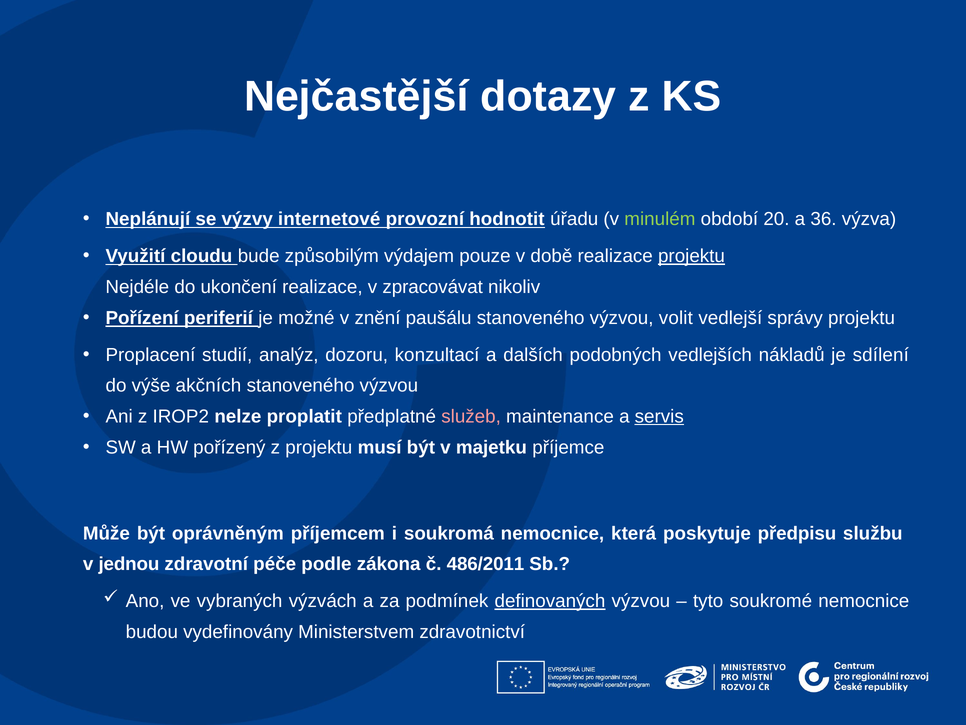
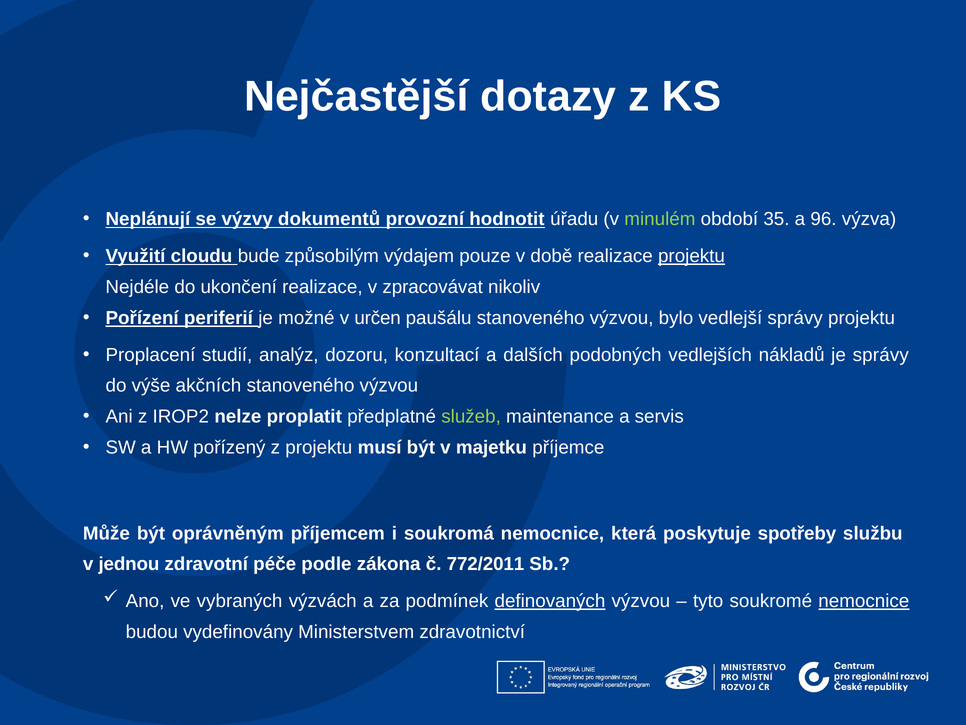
internetové: internetové -> dokumentů
20: 20 -> 35
36: 36 -> 96
znění: znění -> určen
volit: volit -> bylo
je sdílení: sdílení -> správy
služeb colour: pink -> light green
servis underline: present -> none
předpisu: předpisu -> spotřeby
486/2011: 486/2011 -> 772/2011
nemocnice at (864, 601) underline: none -> present
